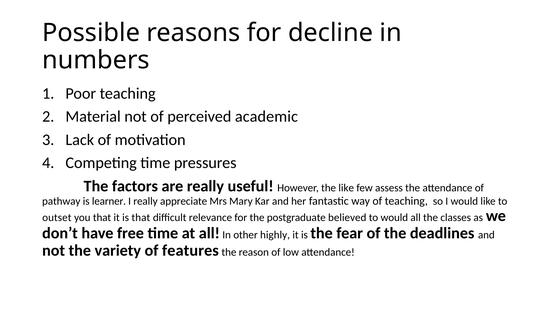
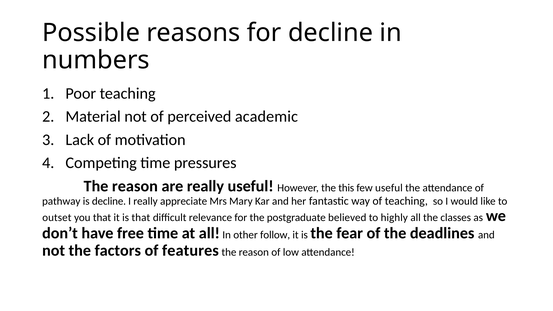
factors at (135, 186): factors -> reason
the like: like -> this
few assess: assess -> useful
is learner: learner -> decline
to would: would -> highly
highly: highly -> follow
variety: variety -> factors
